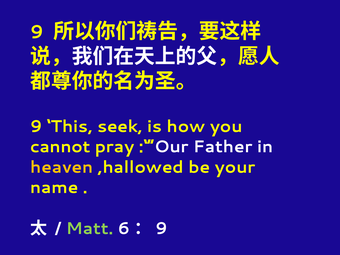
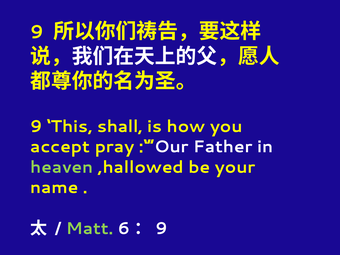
seek: seek -> shall
cannot: cannot -> accept
heaven colour: yellow -> light green
